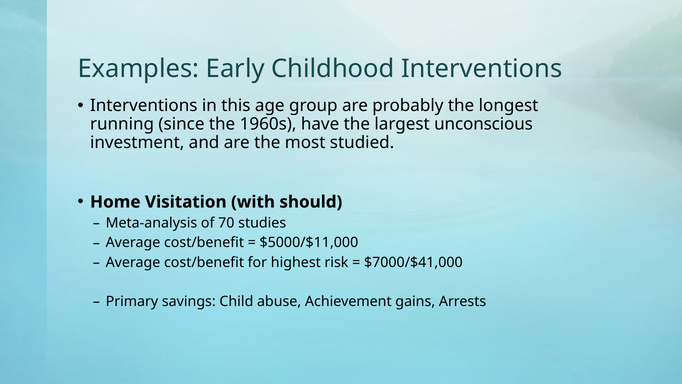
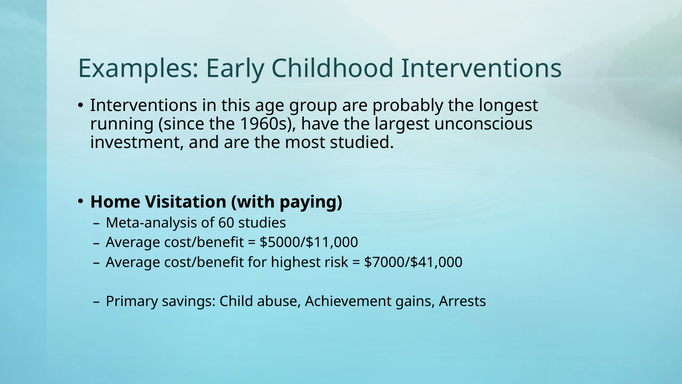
should: should -> paying
70: 70 -> 60
